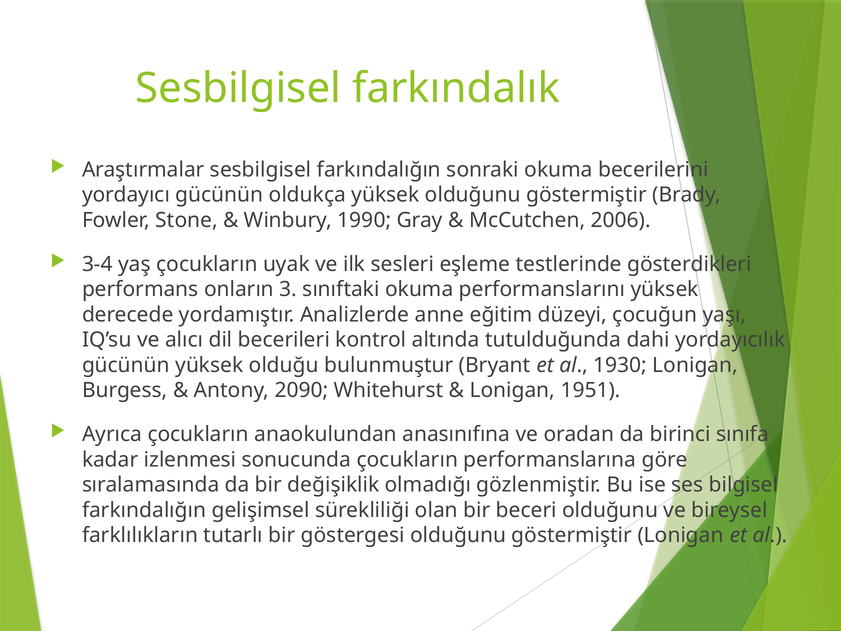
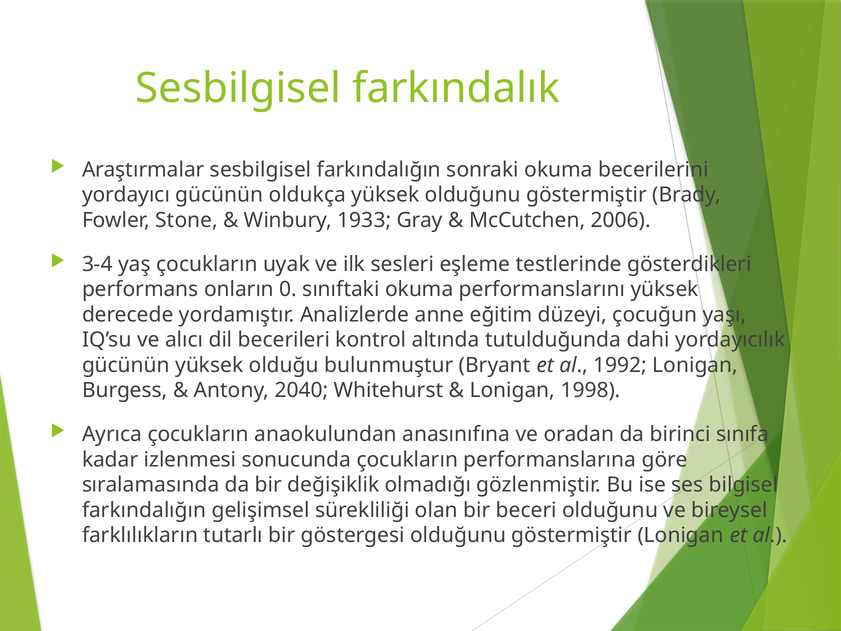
1990: 1990 -> 1933
3: 3 -> 0
1930: 1930 -> 1992
2090: 2090 -> 2040
1951: 1951 -> 1998
